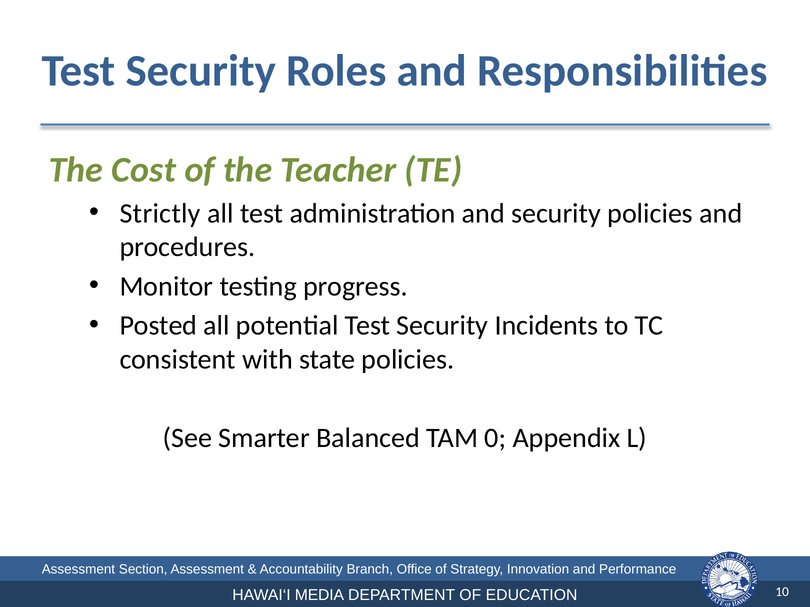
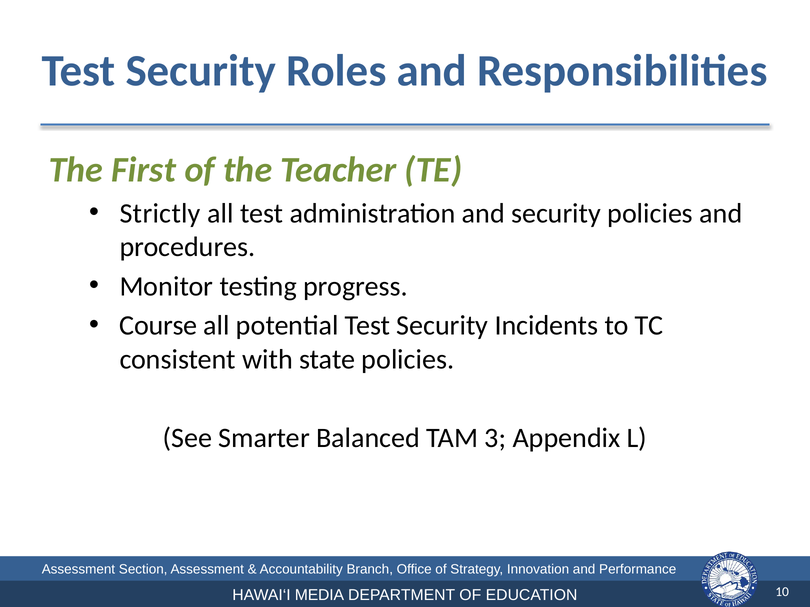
Cost: Cost -> First
Posted: Posted -> Course
0: 0 -> 3
